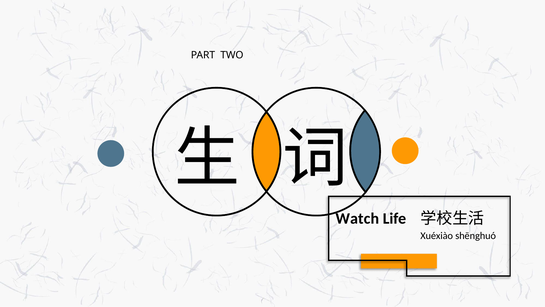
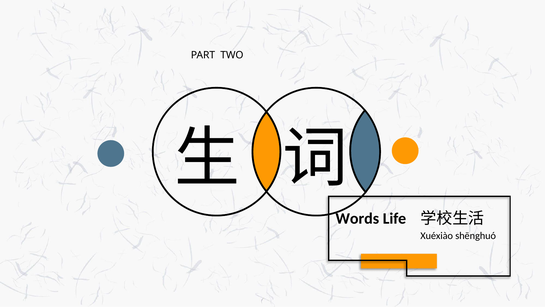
Watch: Watch -> Words
